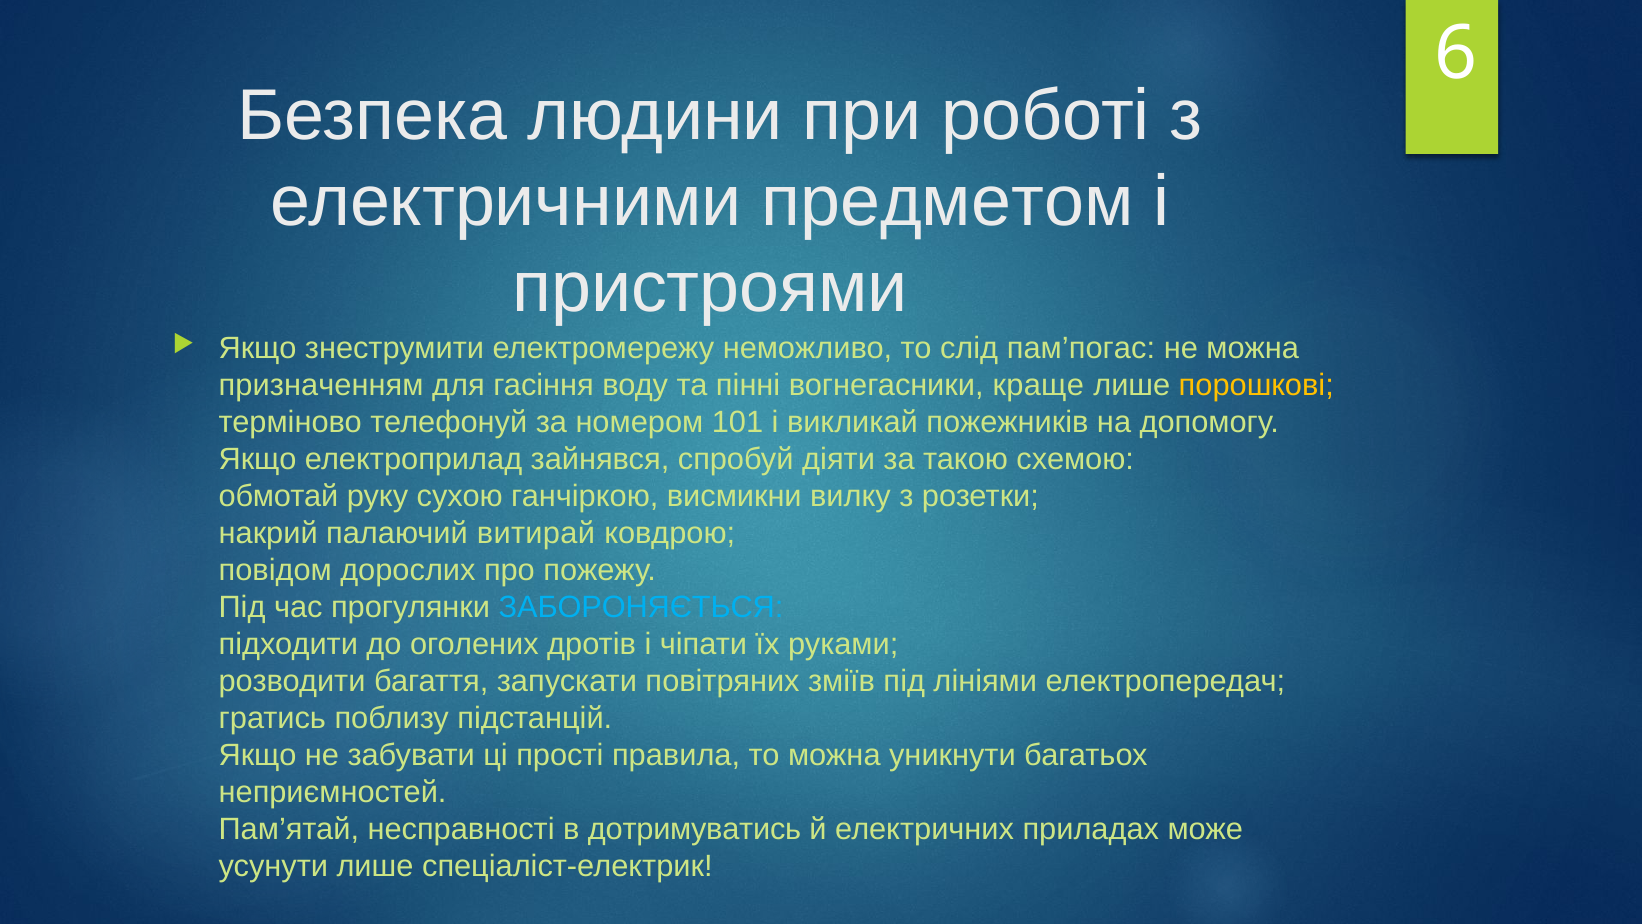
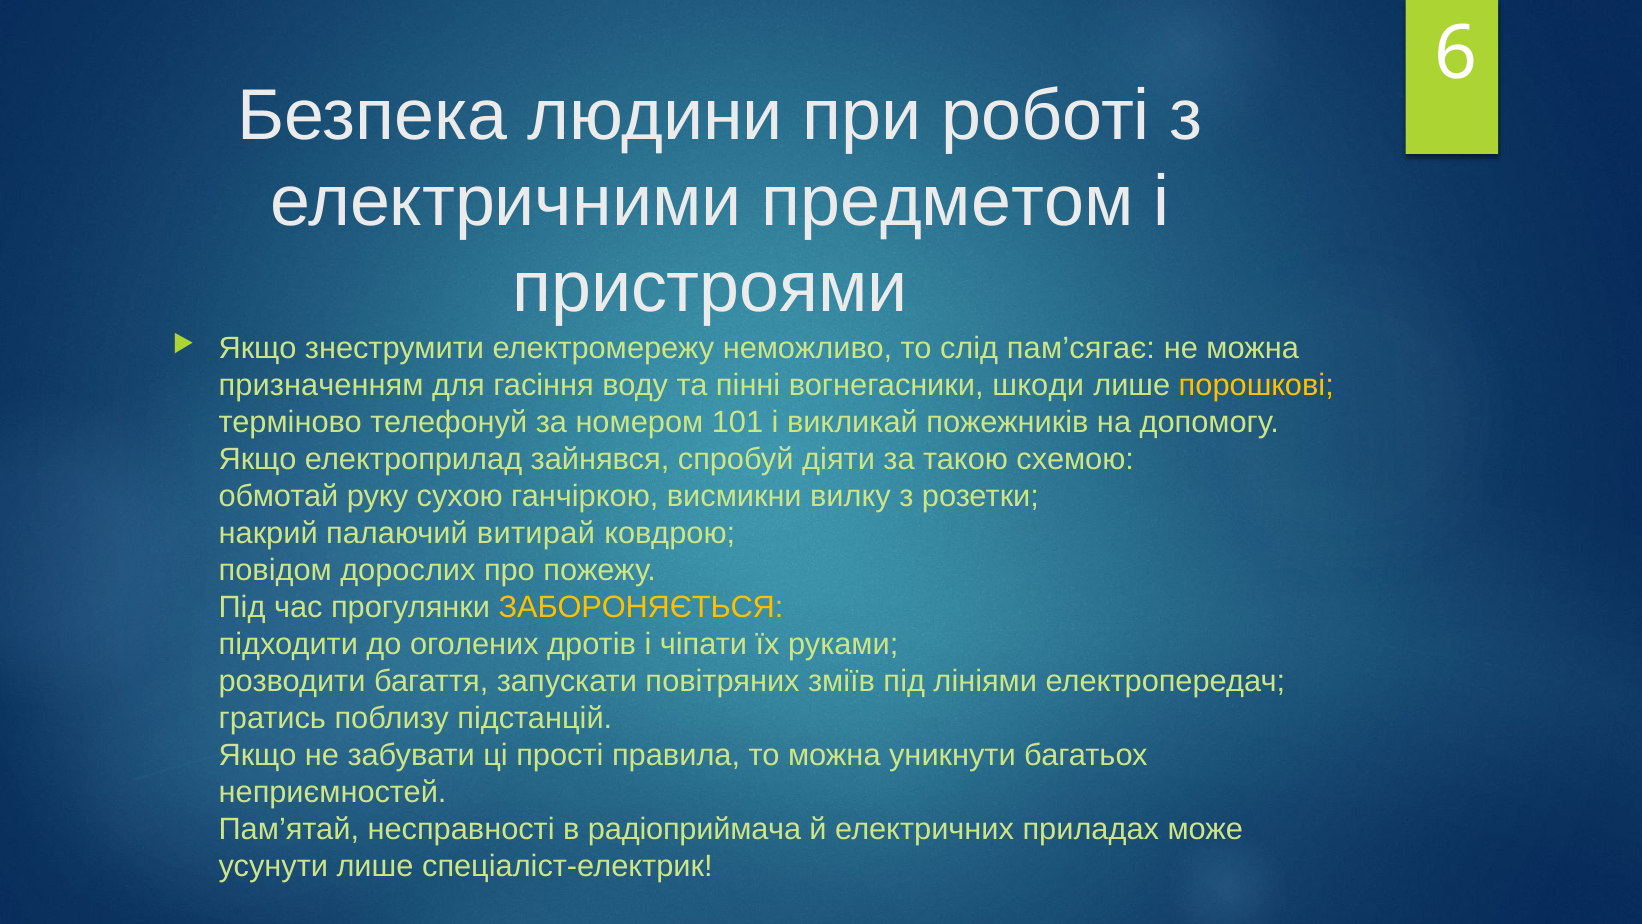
пам’погас: пам’погас -> пам’сягає
краще: краще -> шкоди
ЗАБОРОНЯЄТЬСЯ colour: light blue -> yellow
дотримуватись: дотримуватись -> радіоприймача
